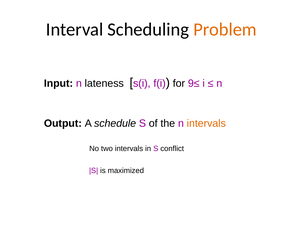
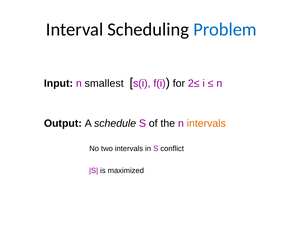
Problem colour: orange -> blue
lateness: lateness -> smallest
9≤: 9≤ -> 2≤
